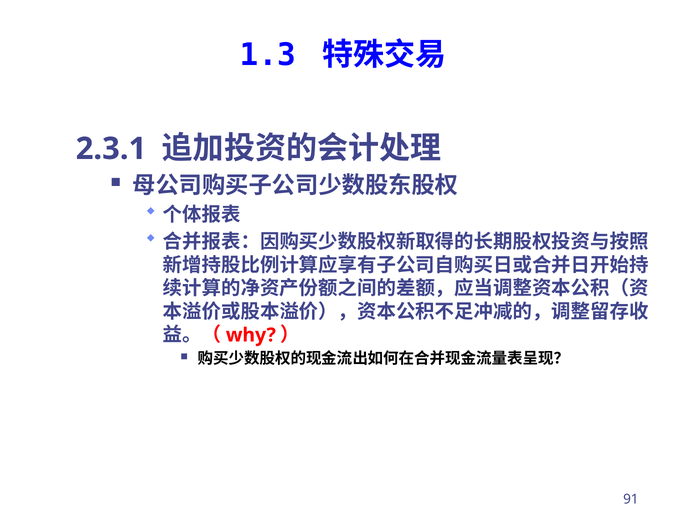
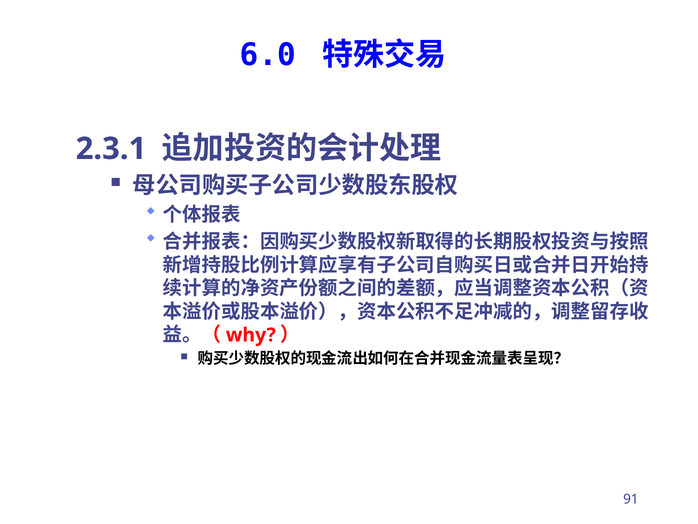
1.3: 1.3 -> 6.0
